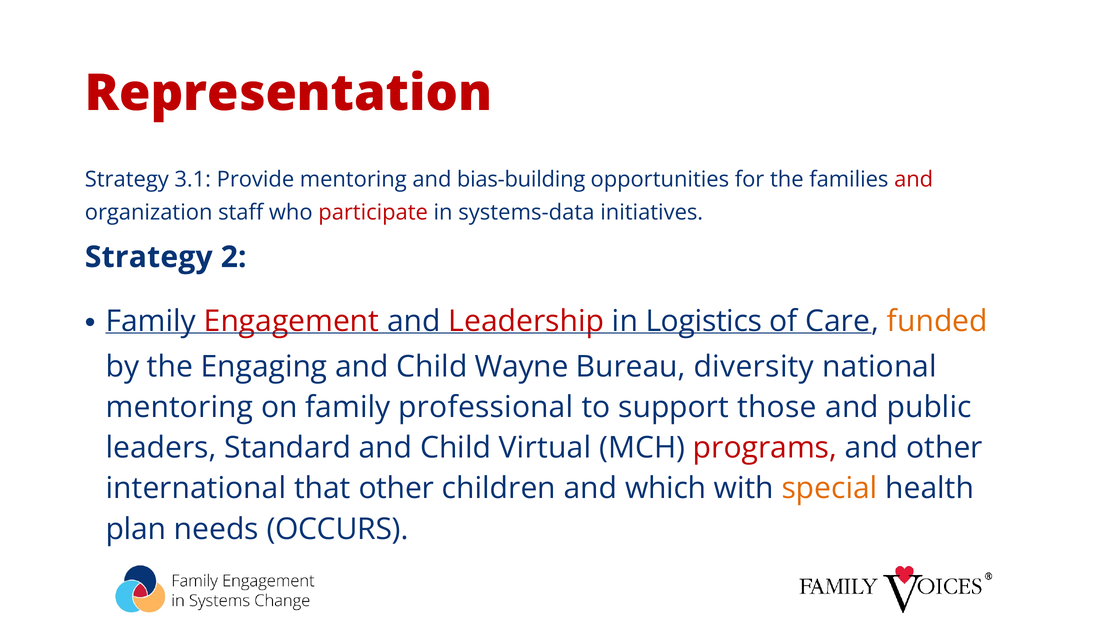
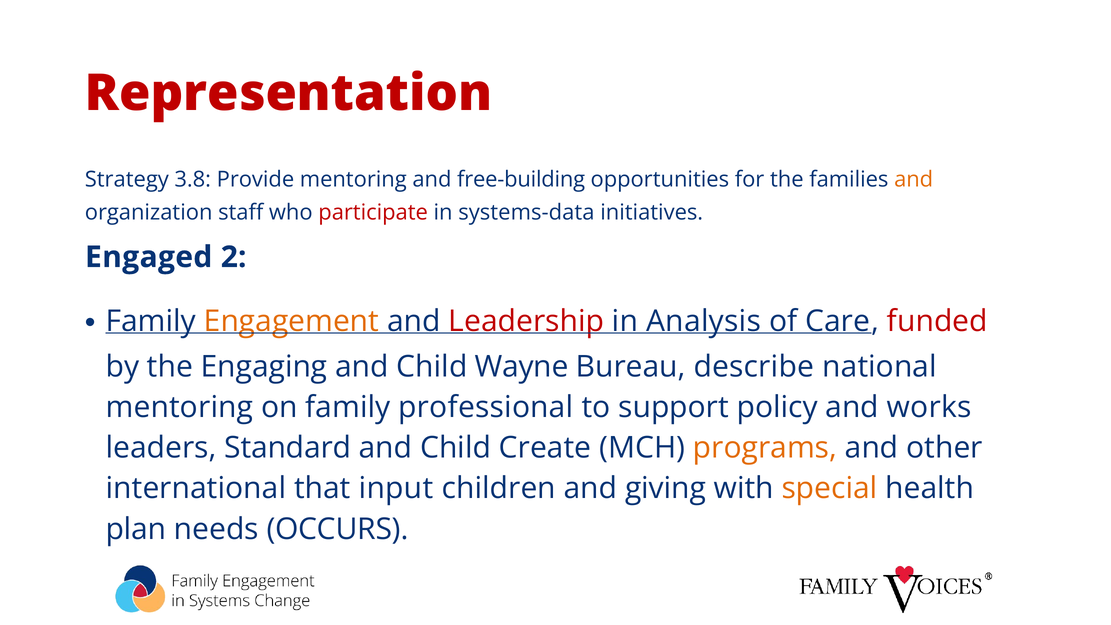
3.1: 3.1 -> 3.8
bias-building: bias-building -> free-building
and at (914, 179) colour: red -> orange
Strategy at (149, 257): Strategy -> Engaged
Engagement colour: red -> orange
Logistics: Logistics -> Analysis
funded colour: orange -> red
diversity: diversity -> describe
those: those -> policy
public: public -> works
Virtual: Virtual -> Create
programs colour: red -> orange
that other: other -> input
which: which -> giving
